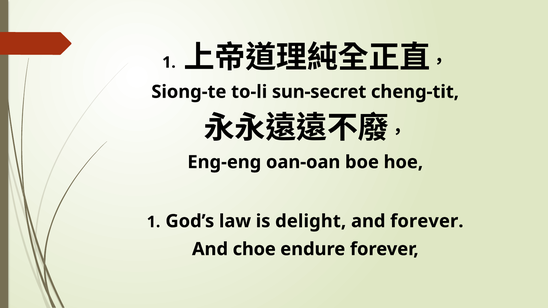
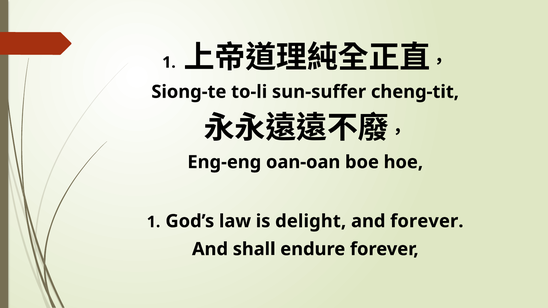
sun-secret: sun-secret -> sun-suffer
choe: choe -> shall
